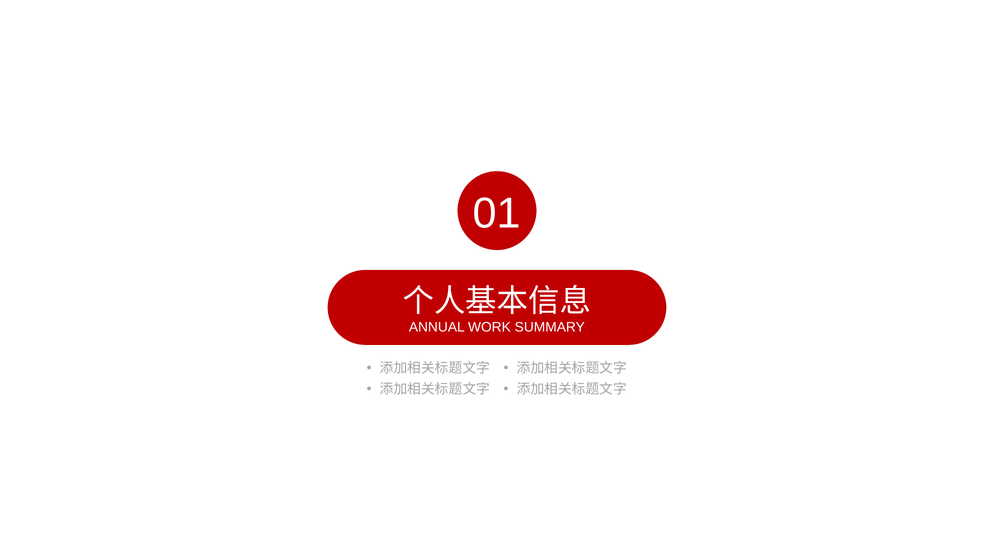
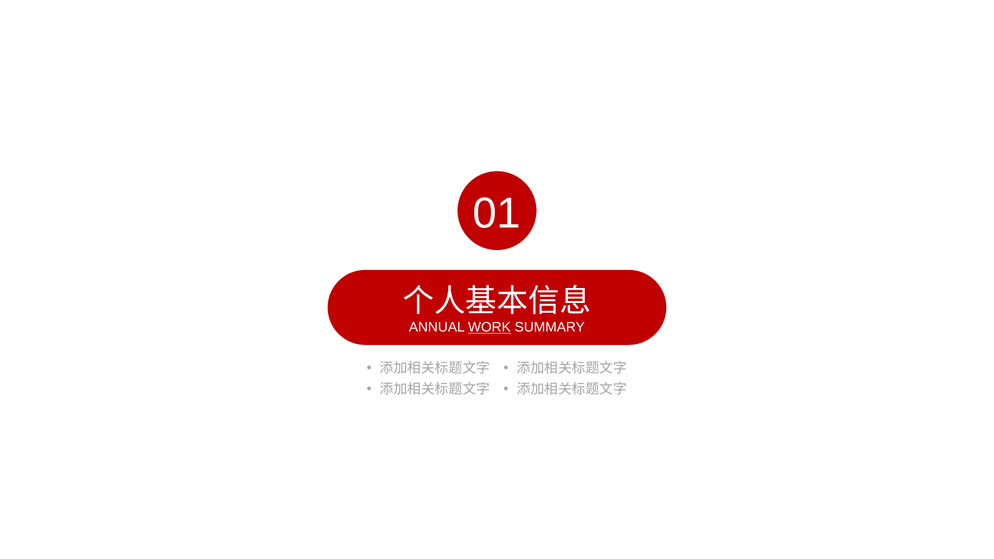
WORK underline: none -> present
